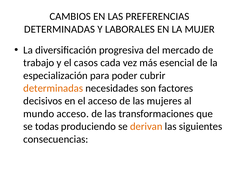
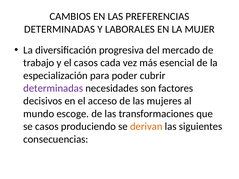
determinadas at (53, 88) colour: orange -> purple
mundo acceso: acceso -> escoge
se todas: todas -> casos
